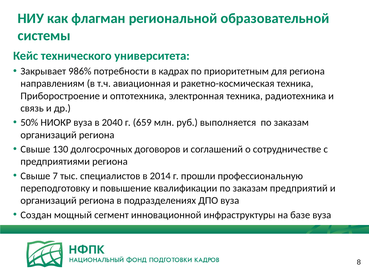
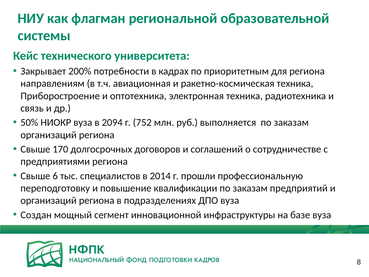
986%: 986% -> 200%
2040: 2040 -> 2094
659: 659 -> 752
130: 130 -> 170
7: 7 -> 6
